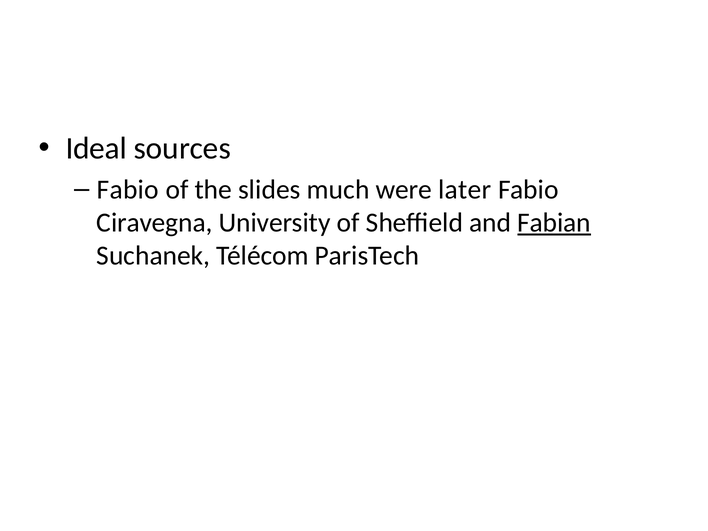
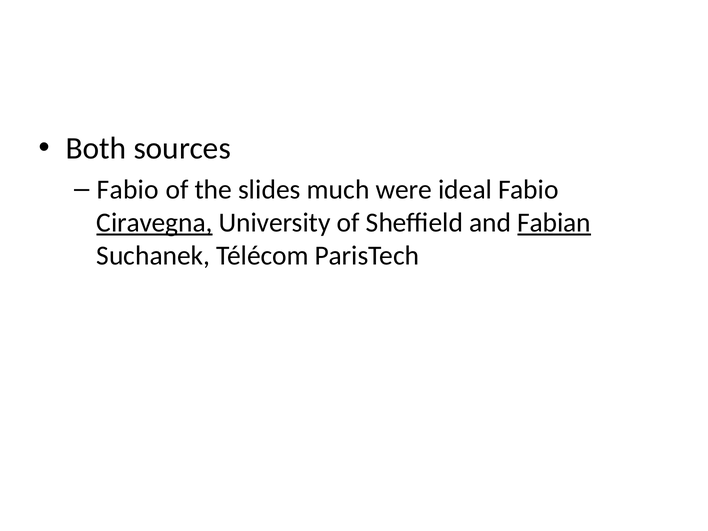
Ideal: Ideal -> Both
later: later -> ideal
Ciravegna underline: none -> present
